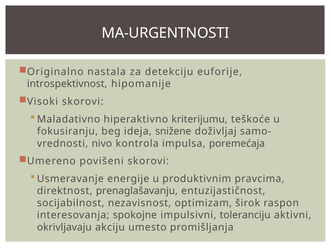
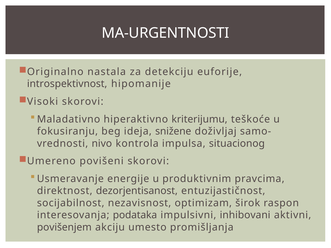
poremećaja: poremećaja -> situacionog
prenaglašavanju: prenaglašavanju -> dezorjentisanost
spokojne: spokojne -> podataka
toleranciju: toleranciju -> inhibovani
okrivljavaju: okrivljavaju -> povišenjem
